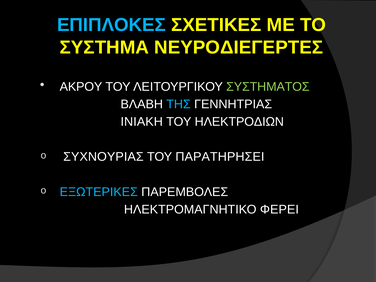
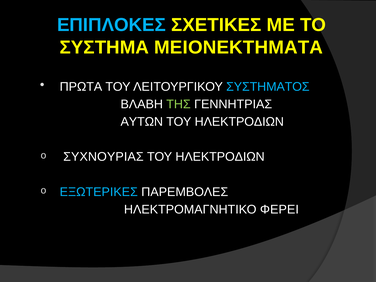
ΝΕΥΡΟΔΙΕΓΕΡΤΕΣ: ΝΕΥΡΟΔΙΕΓΕΡΤΕΣ -> ΜΕΙΟΝΕΚΤΗΜΑΤΑ
ΑΚΡΟΥ: ΑΚΡΟΥ -> ΠΡΩΤΑ
ΣΥΣΤΗΜΑΤΟΣ colour: light green -> light blue
ΤΗΣ colour: light blue -> light green
ΙΝΙΑΚΗ: ΙΝΙΑΚΗ -> ΑΥΤΩΝ
ΠΑΡΑΤΗΡΗΣΕΙ at (220, 157): ΠΑΡΑΤΗΡΗΣΕΙ -> ΗΛΕΚΤΡΟΔΙΩΝ
